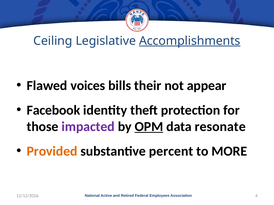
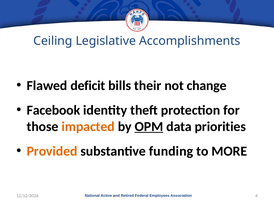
Accomplishments underline: present -> none
voices: voices -> deficit
appear: appear -> change
impacted colour: purple -> orange
resonate: resonate -> priorities
percent: percent -> funding
